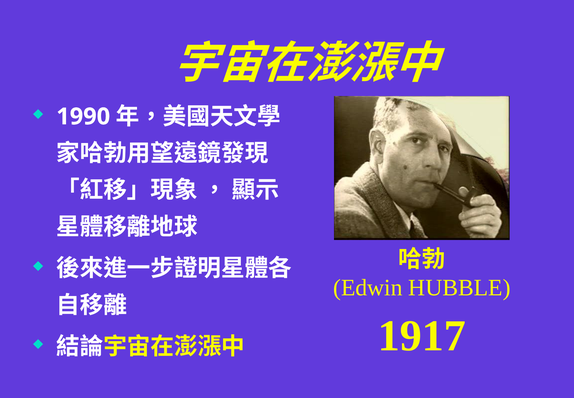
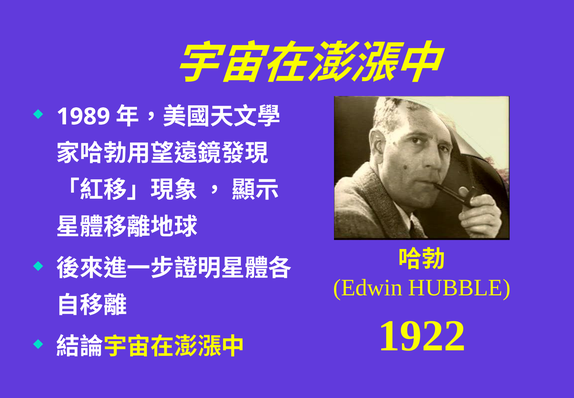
1990: 1990 -> 1989
1917: 1917 -> 1922
